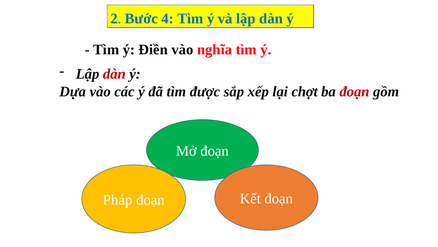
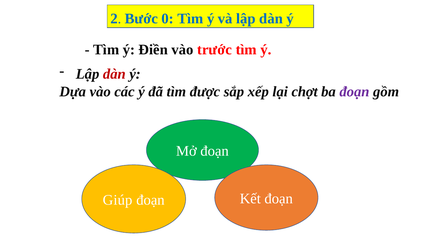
4: 4 -> 0
nghĩa: nghĩa -> trước
đoạn at (354, 91) colour: red -> purple
Pháp: Pháp -> Giúp
